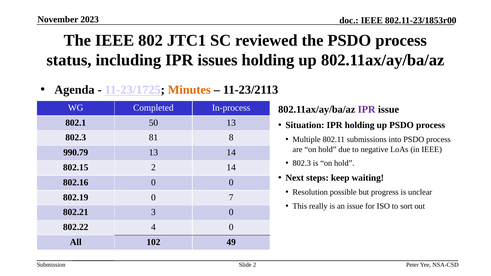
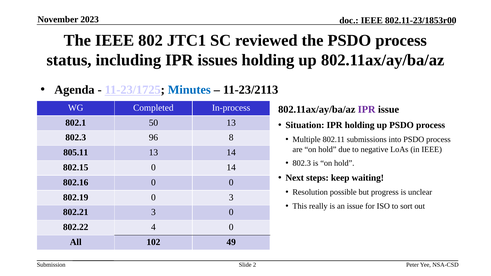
Minutes colour: orange -> blue
81: 81 -> 96
990.79: 990.79 -> 805.11
802.15 2: 2 -> 0
0 7: 7 -> 3
